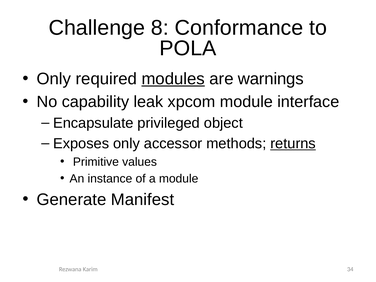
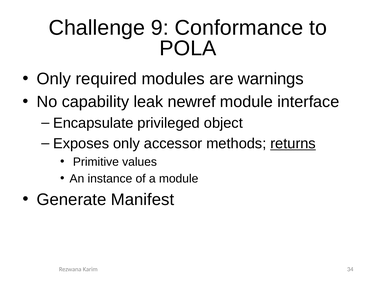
8: 8 -> 9
modules underline: present -> none
xpcom: xpcom -> newref
